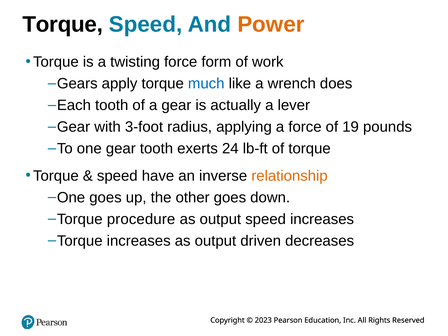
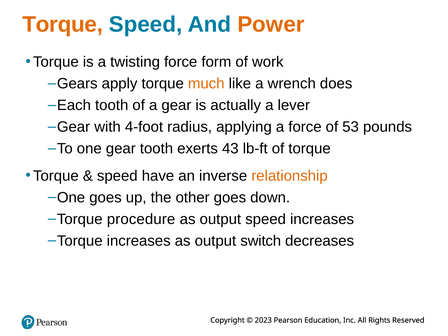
Torque at (63, 25) colour: black -> orange
much colour: blue -> orange
3-foot: 3-foot -> 4-foot
19: 19 -> 53
24: 24 -> 43
driven: driven -> switch
